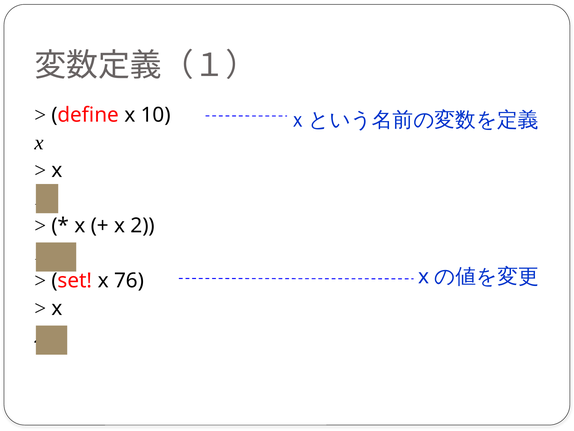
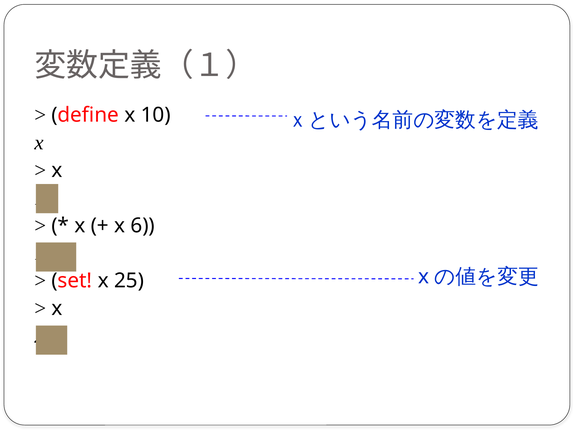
2: 2 -> 6
76: 76 -> 25
